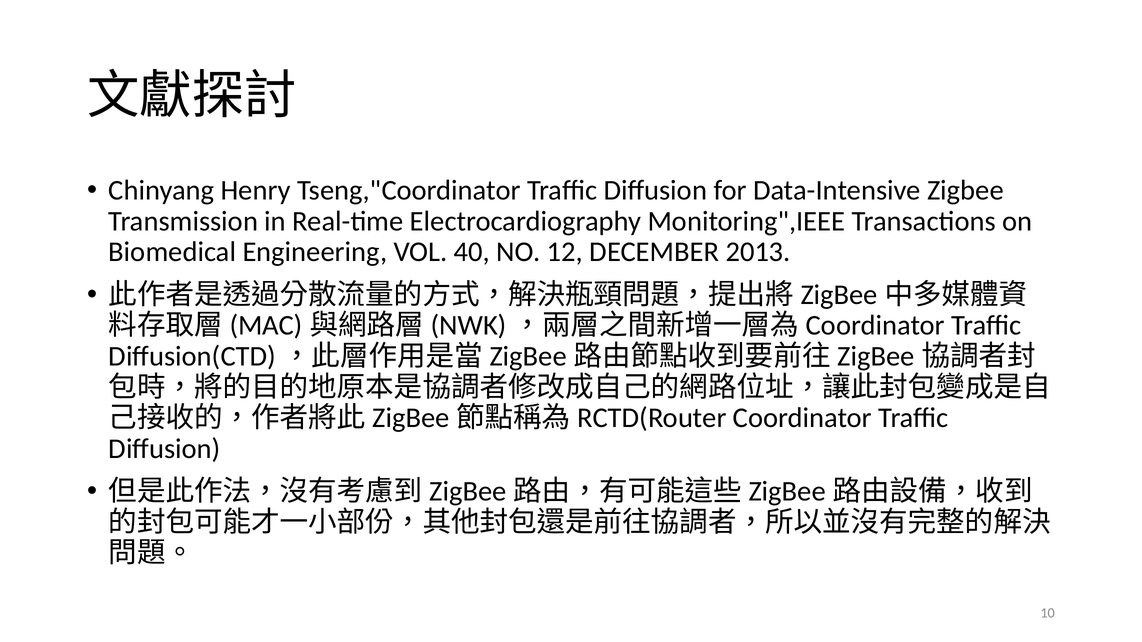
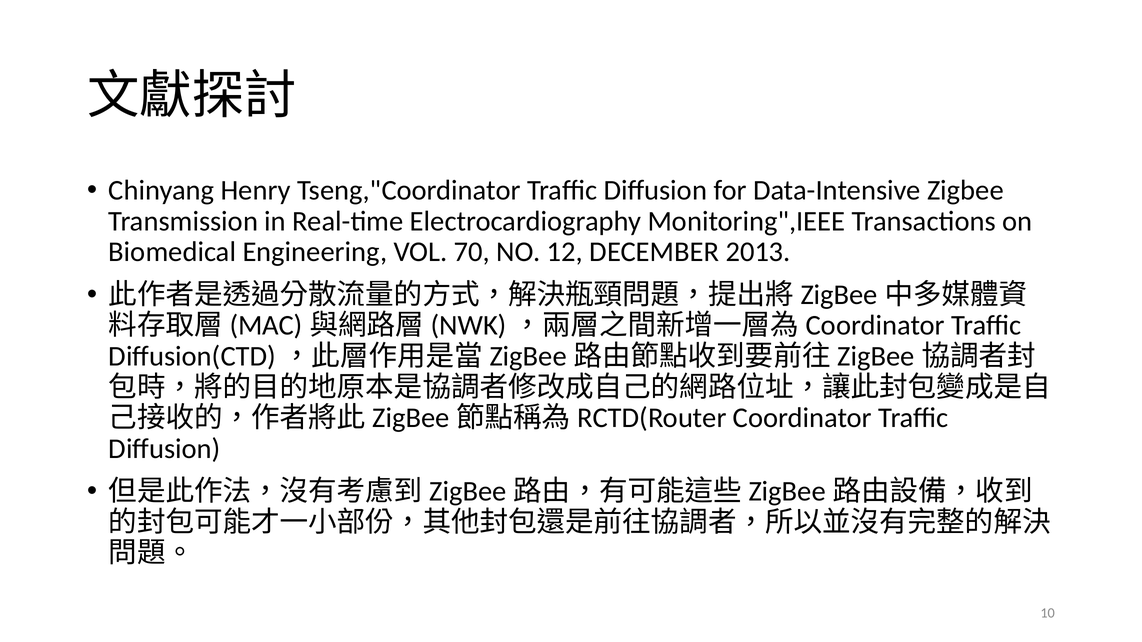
40: 40 -> 70
